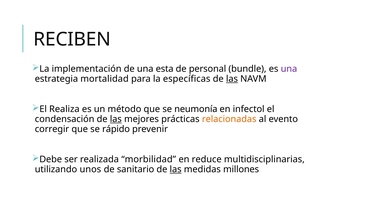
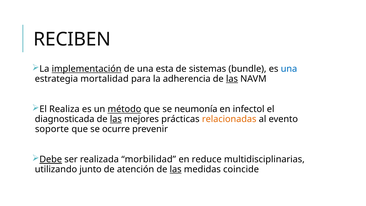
implementación underline: none -> present
personal: personal -> sistemas
una at (289, 69) colour: purple -> blue
específicas: específicas -> adherencia
método underline: none -> present
condensación: condensación -> diagnosticada
corregir: corregir -> soporte
rápido: rápido -> ocurre
Debe underline: none -> present
unos: unos -> junto
sanitario: sanitario -> atención
millones: millones -> coincide
